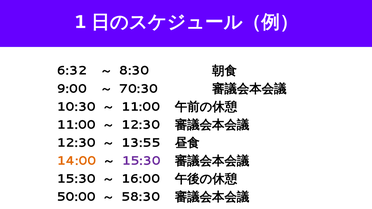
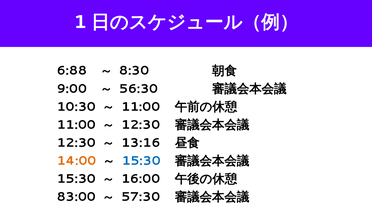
6:32: 6:32 -> 6:88
70:30: 70:30 -> 56:30
13:55: 13:55 -> 13:16
15:30 at (141, 161) colour: purple -> blue
50:00: 50:00 -> 83:00
58:30: 58:30 -> 57:30
